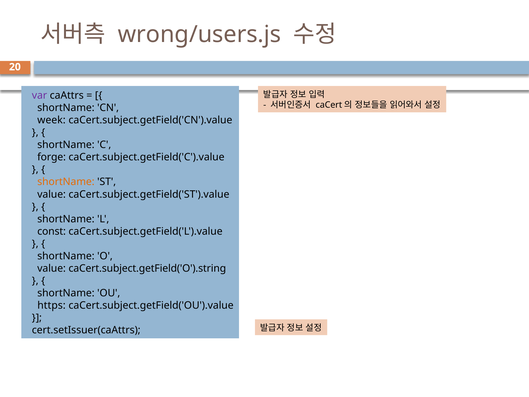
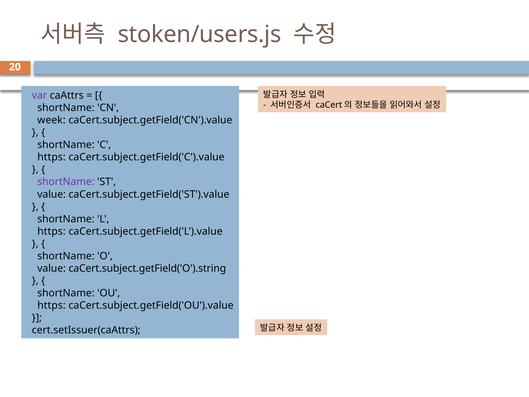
wrong/users.js: wrong/users.js -> stoken/users.js
forge at (52, 157): forge -> https
shortName at (66, 182) colour: orange -> purple
const at (52, 231): const -> https
